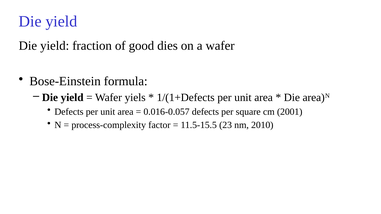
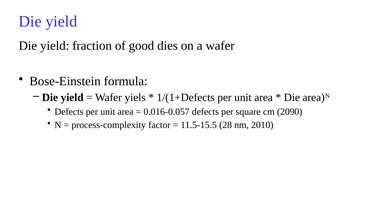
2001: 2001 -> 2090
23: 23 -> 28
